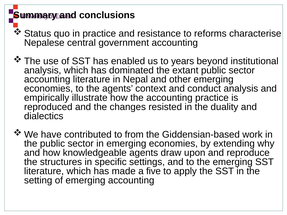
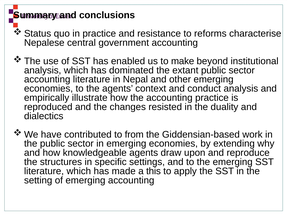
years: years -> make
five: five -> this
